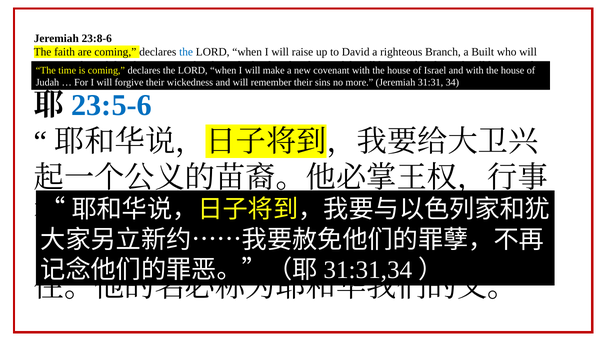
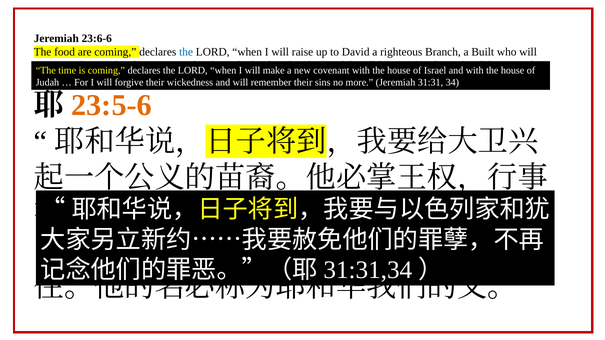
23:8-6: 23:8-6 -> 23:6-6
faith: faith -> food
23:5-6 colour: blue -> orange
